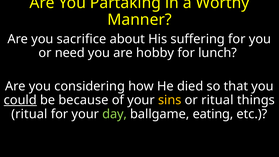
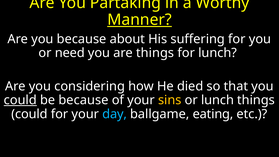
Manner underline: none -> present
you sacrifice: sacrifice -> because
are hobby: hobby -> things
or ritual: ritual -> lunch
ritual at (29, 114): ritual -> could
day colour: light green -> light blue
